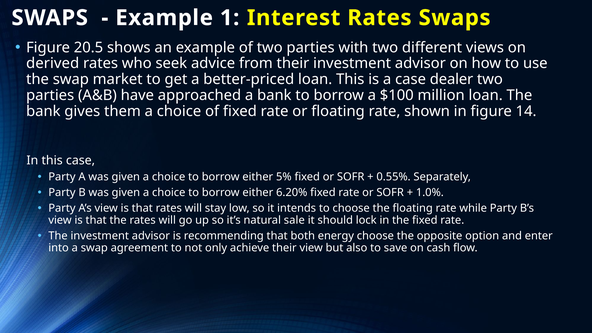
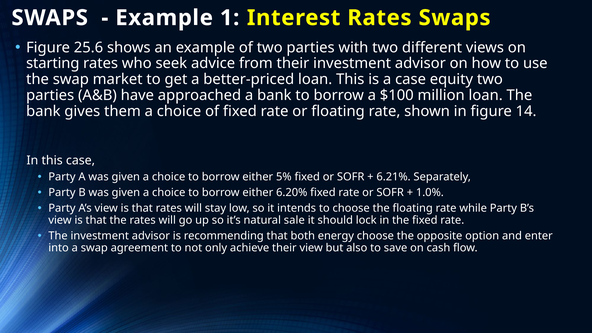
20.5: 20.5 -> 25.6
derived: derived -> starting
dealer: dealer -> equity
0.55%: 0.55% -> 6.21%
